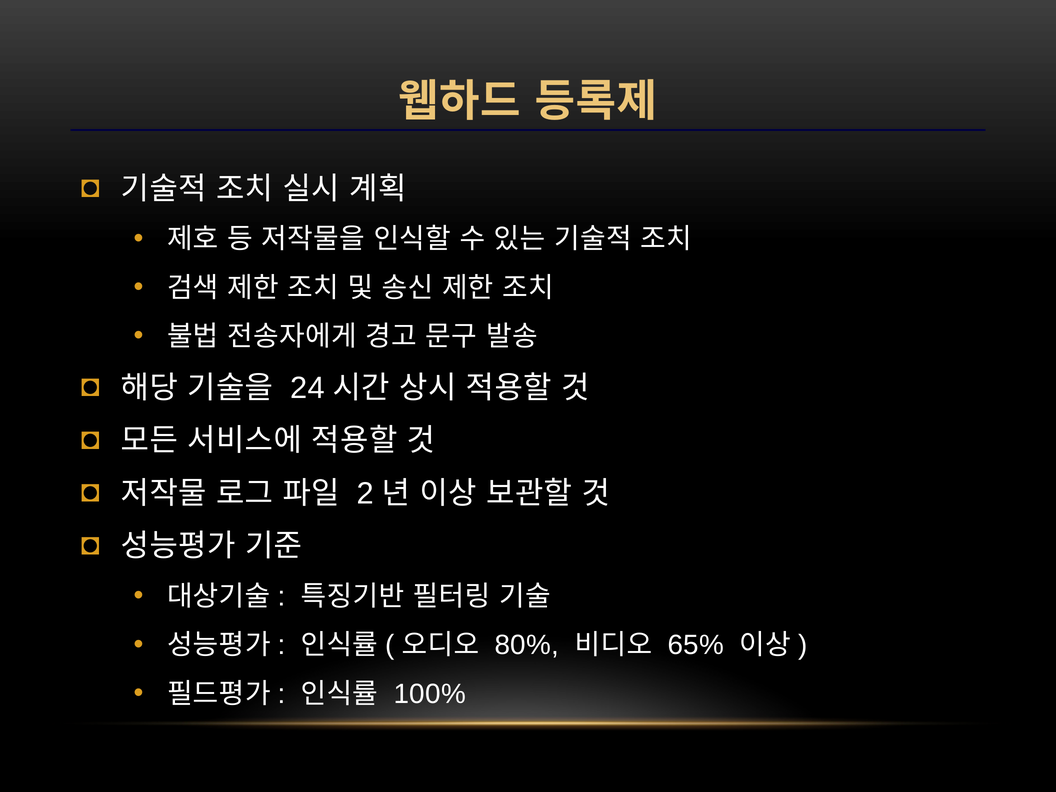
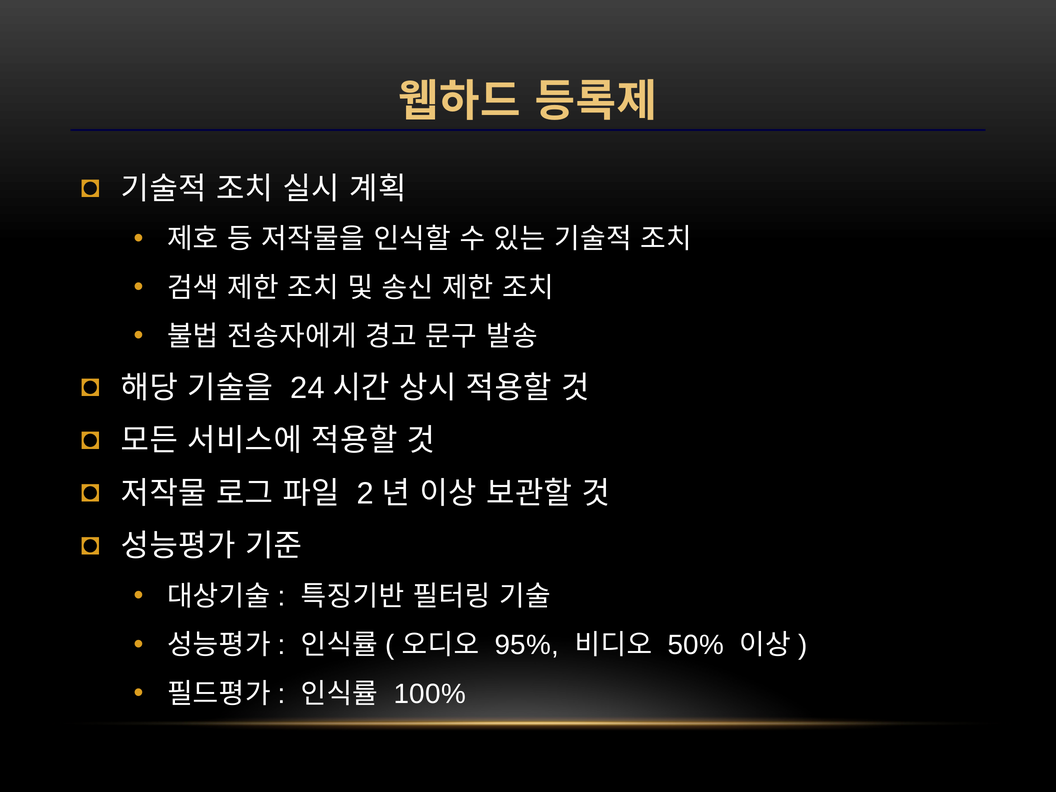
80%: 80% -> 95%
65%: 65% -> 50%
